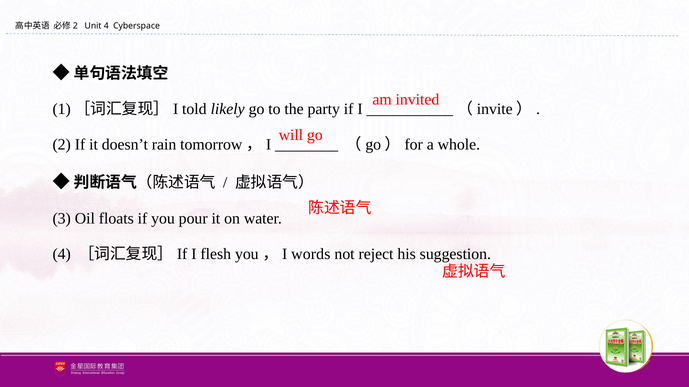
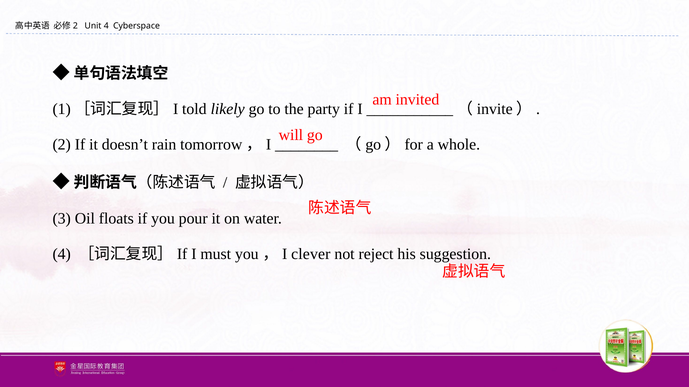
flesh: flesh -> must
words: words -> clever
